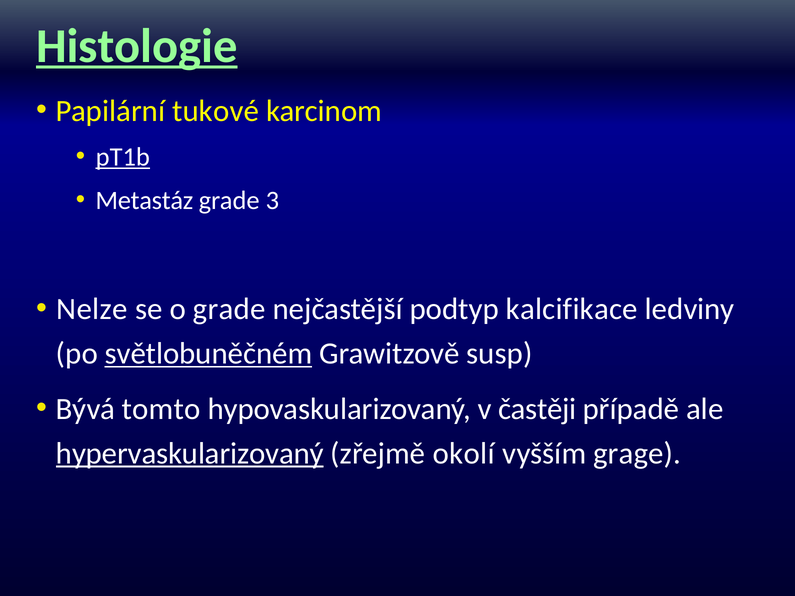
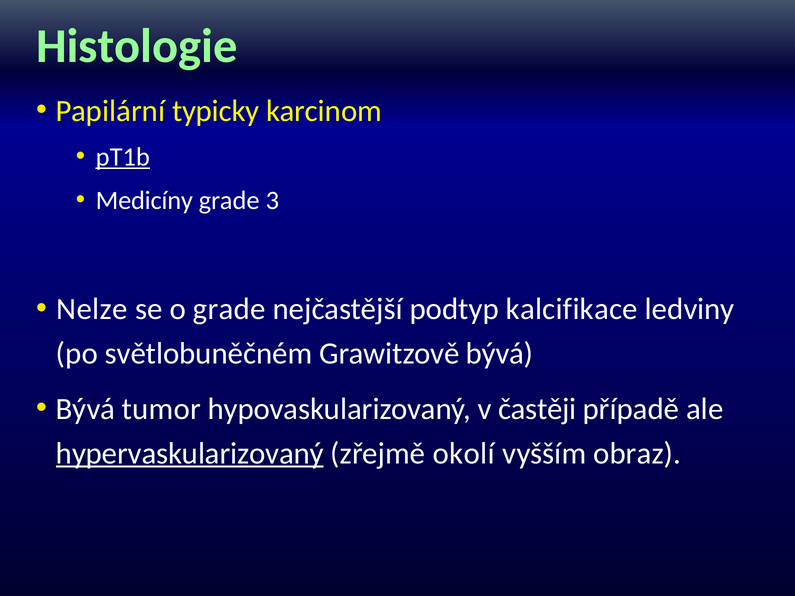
Histologie underline: present -> none
tukové: tukové -> typicky
Metastáz: Metastáz -> Medicíny
světlobuněčném underline: present -> none
Grawitzově susp: susp -> bývá
tomto: tomto -> tumor
grage: grage -> obraz
